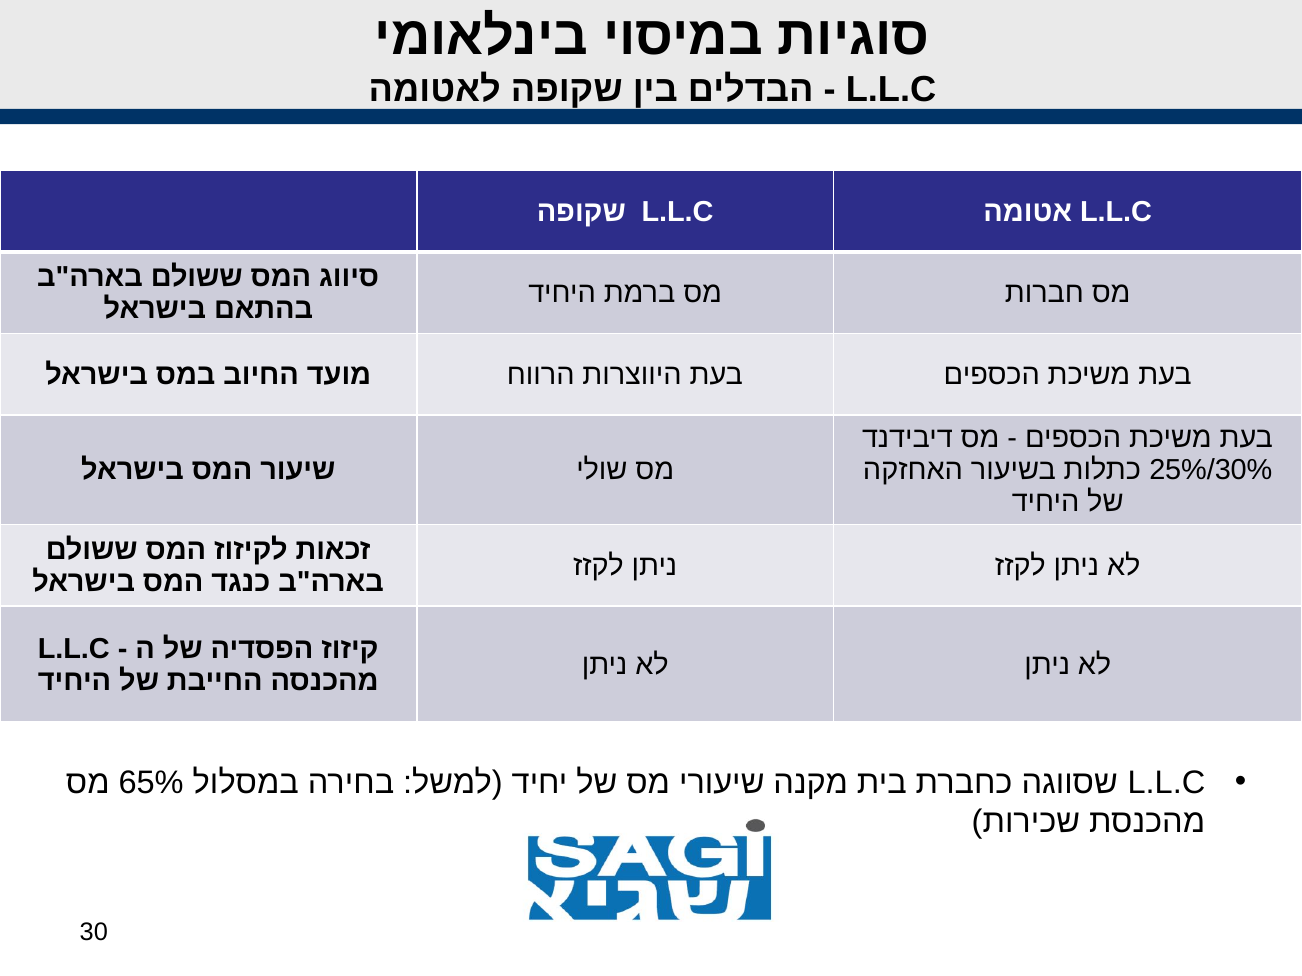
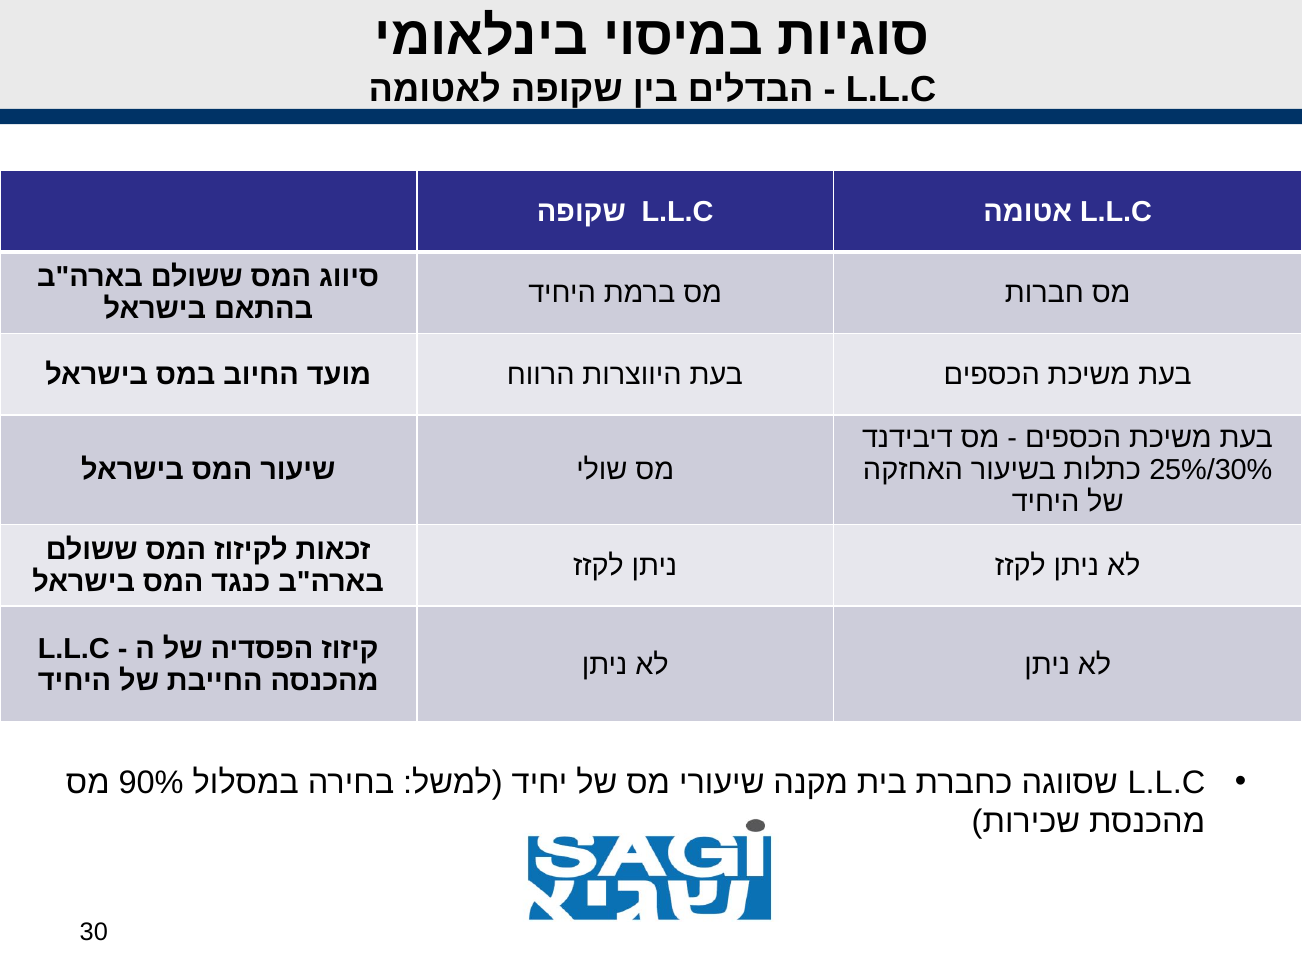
65%: 65% -> 90%
